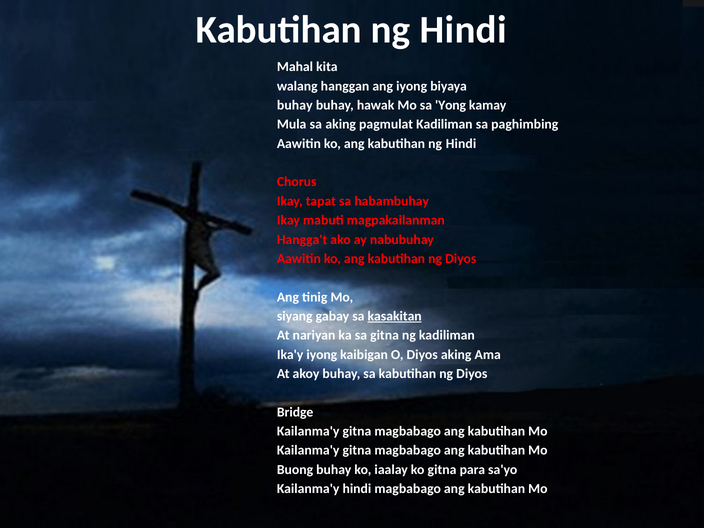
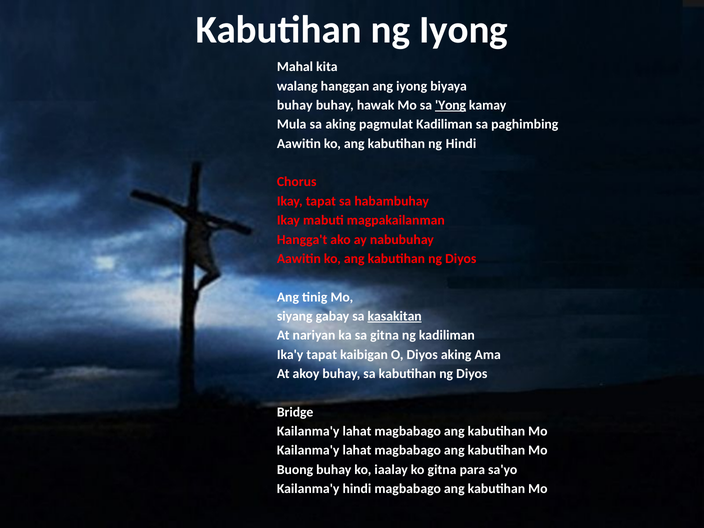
Hindi at (463, 30): Hindi -> Iyong
Yong underline: none -> present
Ika'y iyong: iyong -> tapat
gitna at (357, 431): gitna -> lahat
gitna at (357, 450): gitna -> lahat
